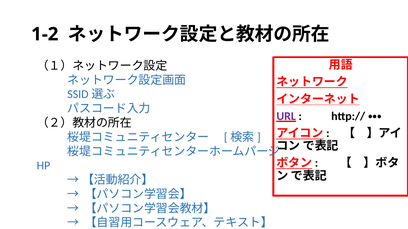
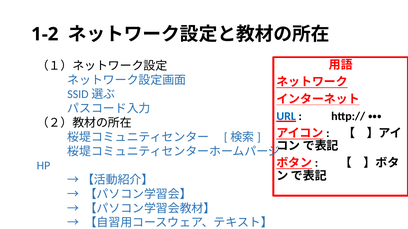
URL colour: purple -> blue
